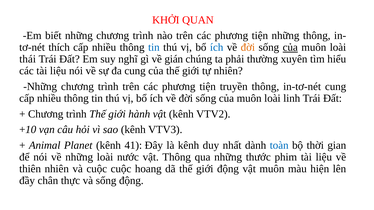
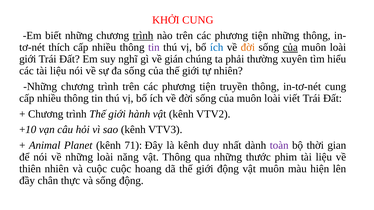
KHỞI QUAN: QUAN -> CUNG
trình at (143, 36) underline: none -> present
tin at (154, 47) colour: blue -> purple
thái at (28, 59): thái -> giới
đa cung: cung -> sống
linh: linh -> viết
41: 41 -> 71
toàn colour: blue -> purple
nước: nước -> năng
